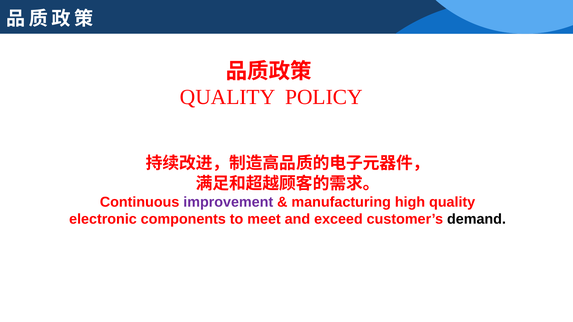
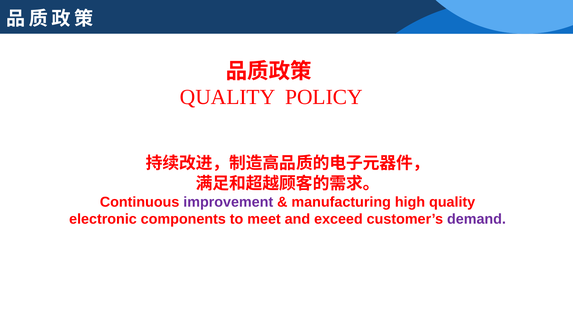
demand colour: black -> purple
